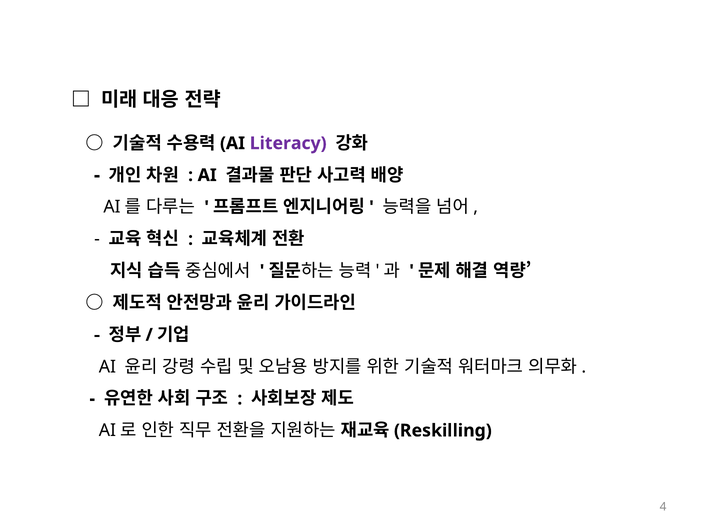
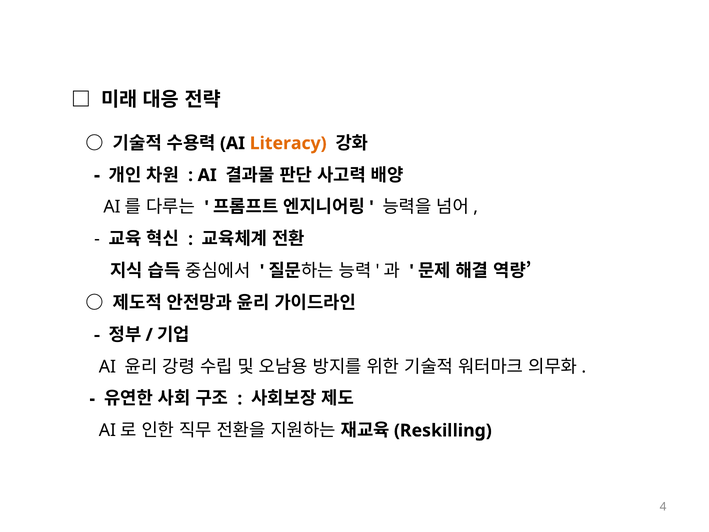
Literacy colour: purple -> orange
